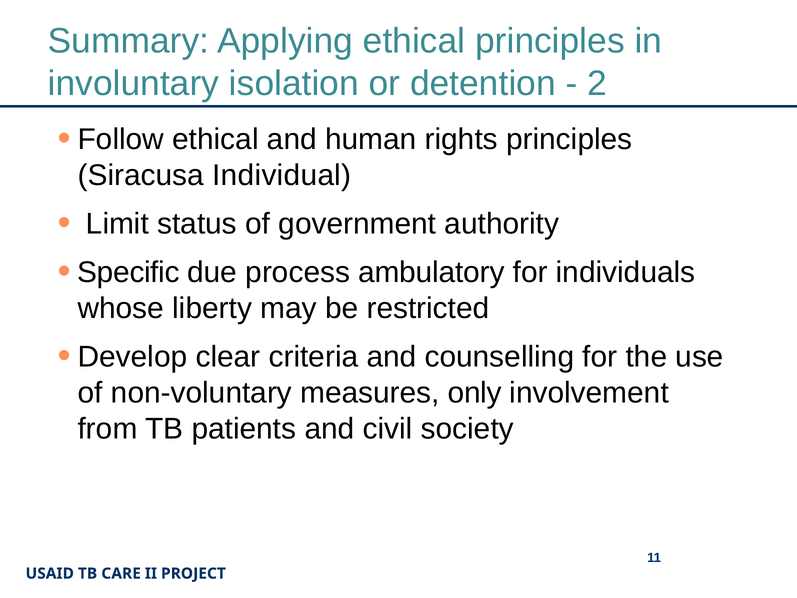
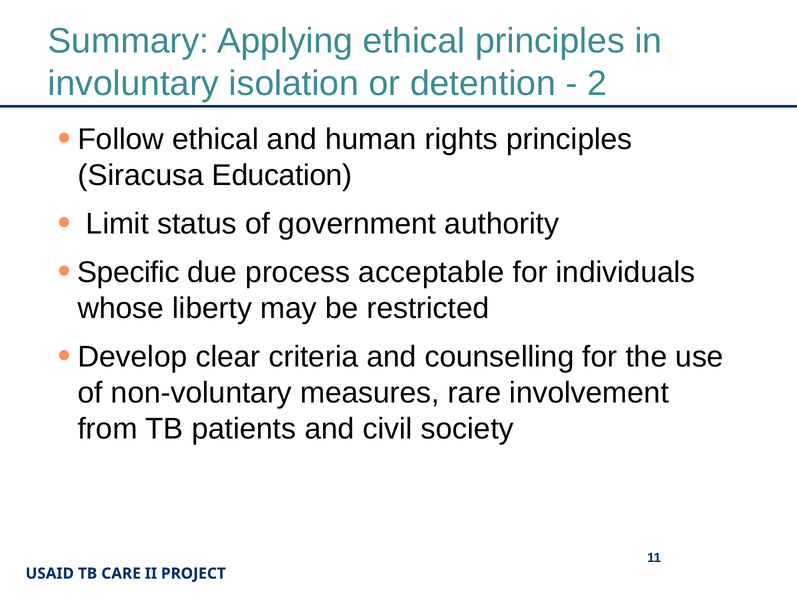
Individual: Individual -> Education
ambulatory: ambulatory -> acceptable
only: only -> rare
